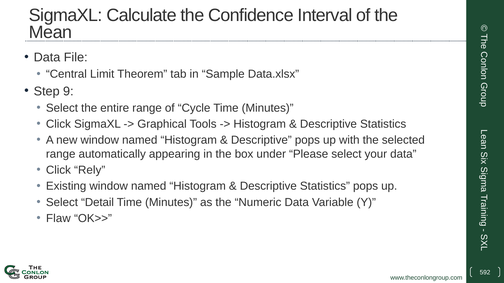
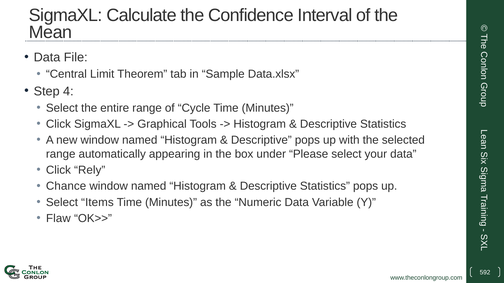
9: 9 -> 4
Existing: Existing -> Chance
Detail: Detail -> Items
